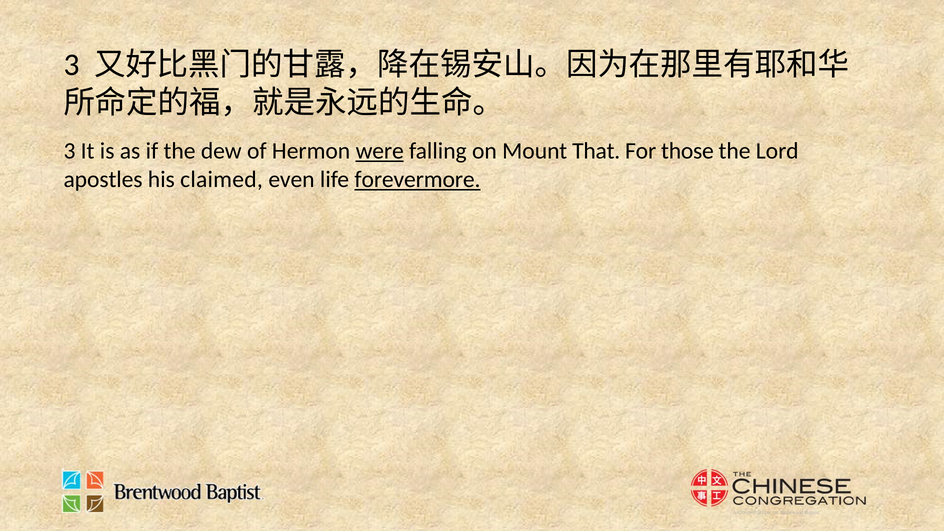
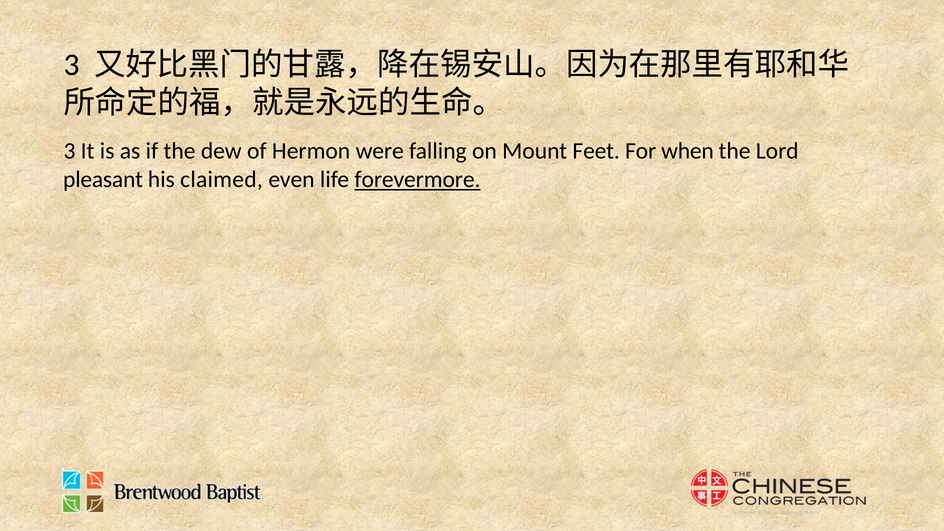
were underline: present -> none
That: That -> Feet
those: those -> when
apostles: apostles -> pleasant
